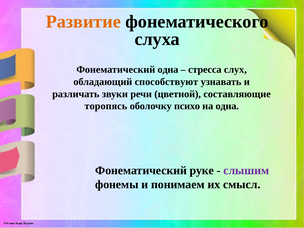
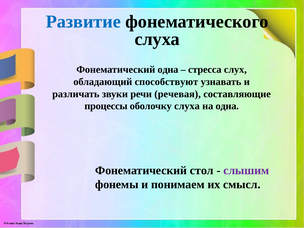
Развитие colour: orange -> blue
цветной: цветной -> речевая
торопясь: торопясь -> процессы
оболочку психо: психо -> слуха
руке: руке -> стол
